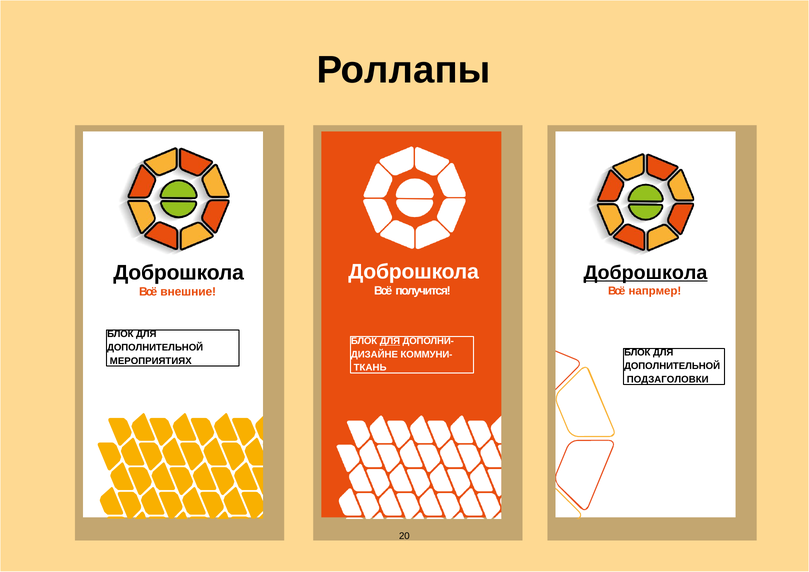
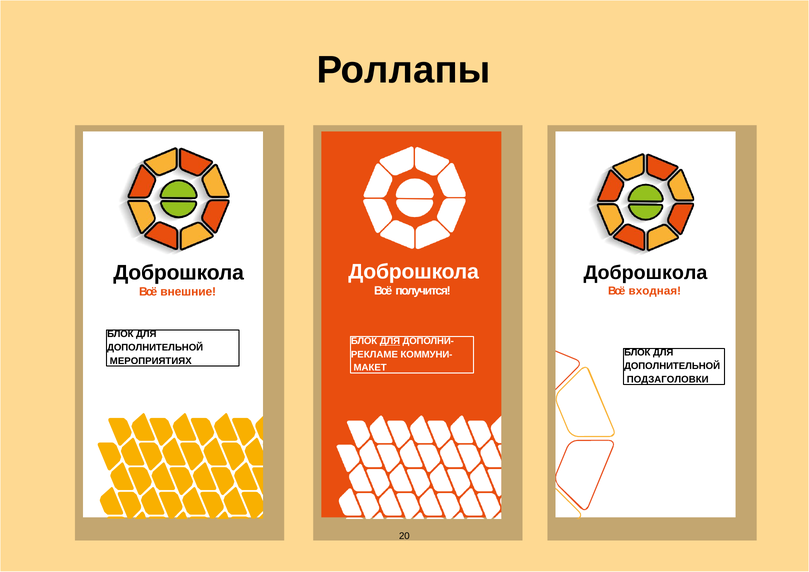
Доброшкола at (645, 273) underline: present -> none
напрмер: напрмер -> входная
ДИЗАЙНЕ: ДИЗАЙНЕ -> РЕКЛАМЕ
ТКАНЬ: ТКАНЬ -> МАКЕТ
